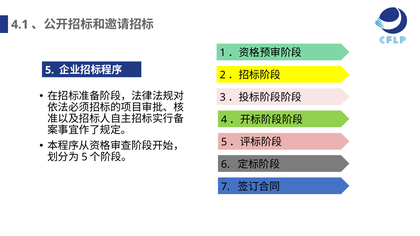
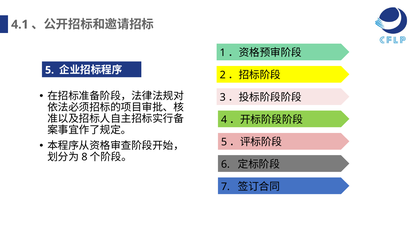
5 at (84, 157): 5 -> 8
